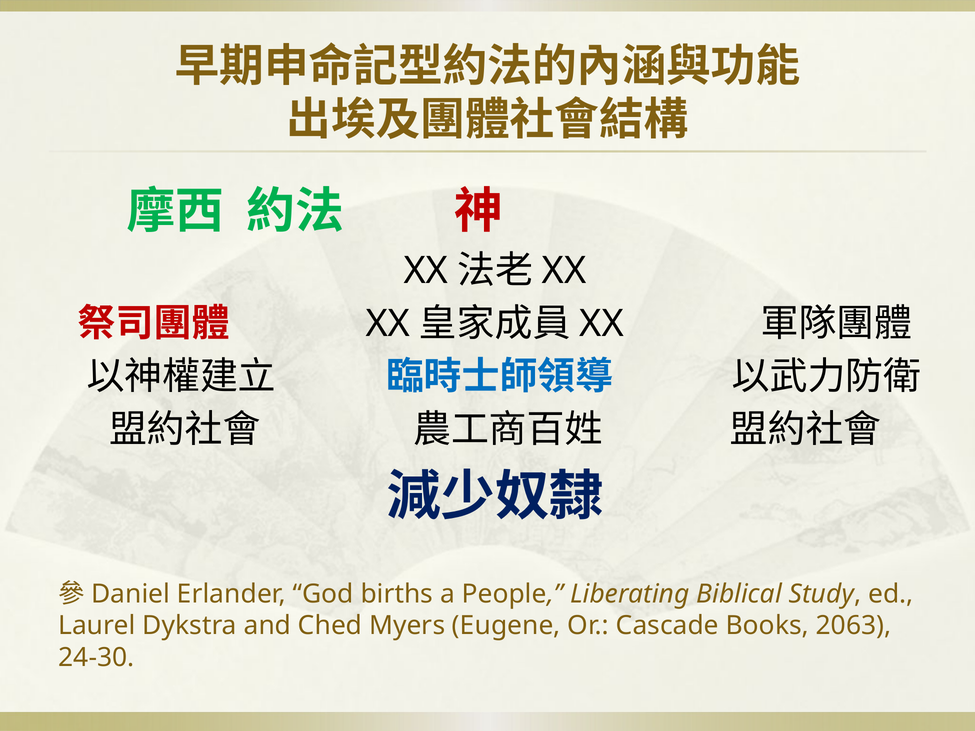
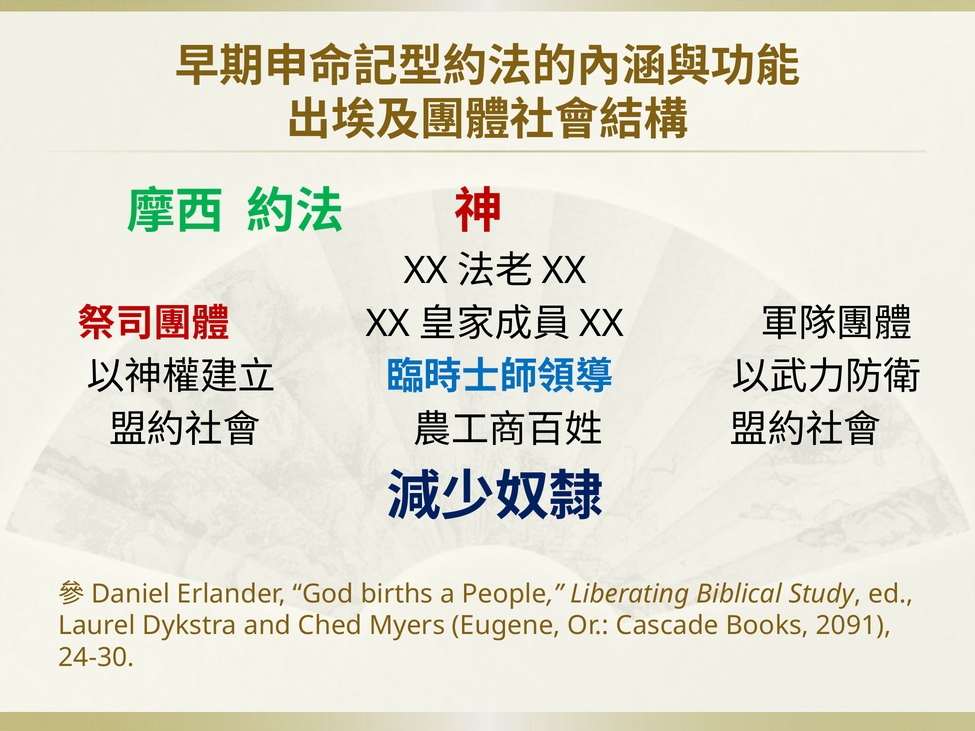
2063: 2063 -> 2091
